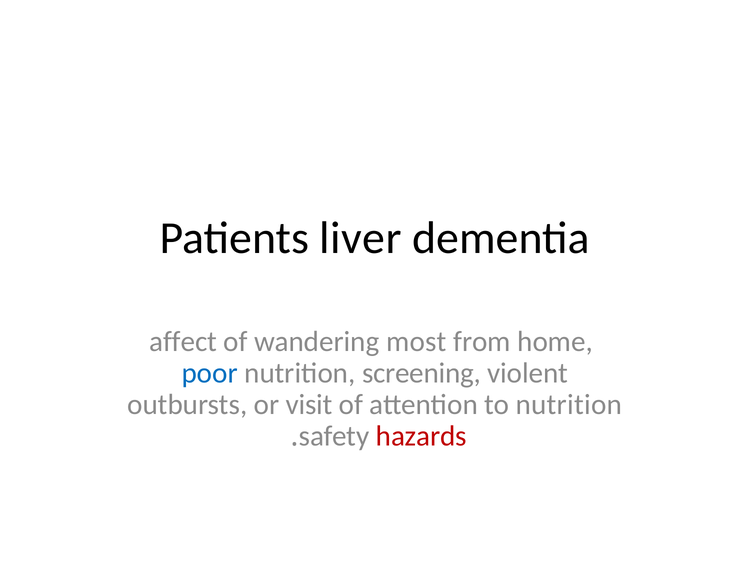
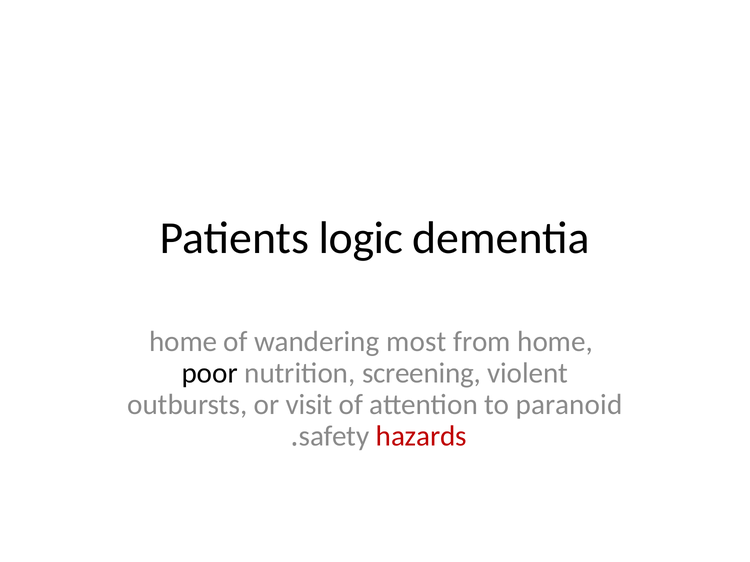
liver: liver -> logic
affect at (183, 342): affect -> home
poor colour: blue -> black
to nutrition: nutrition -> paranoid
